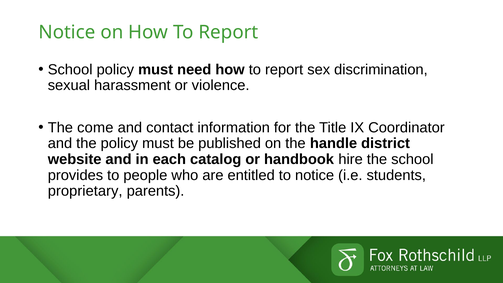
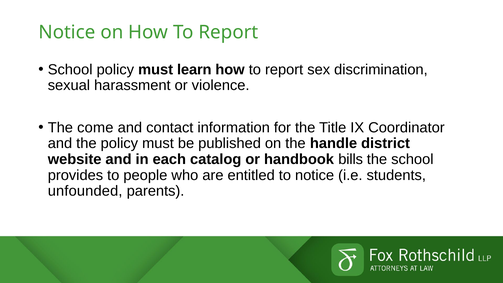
need: need -> learn
hire: hire -> bills
proprietary: proprietary -> unfounded
